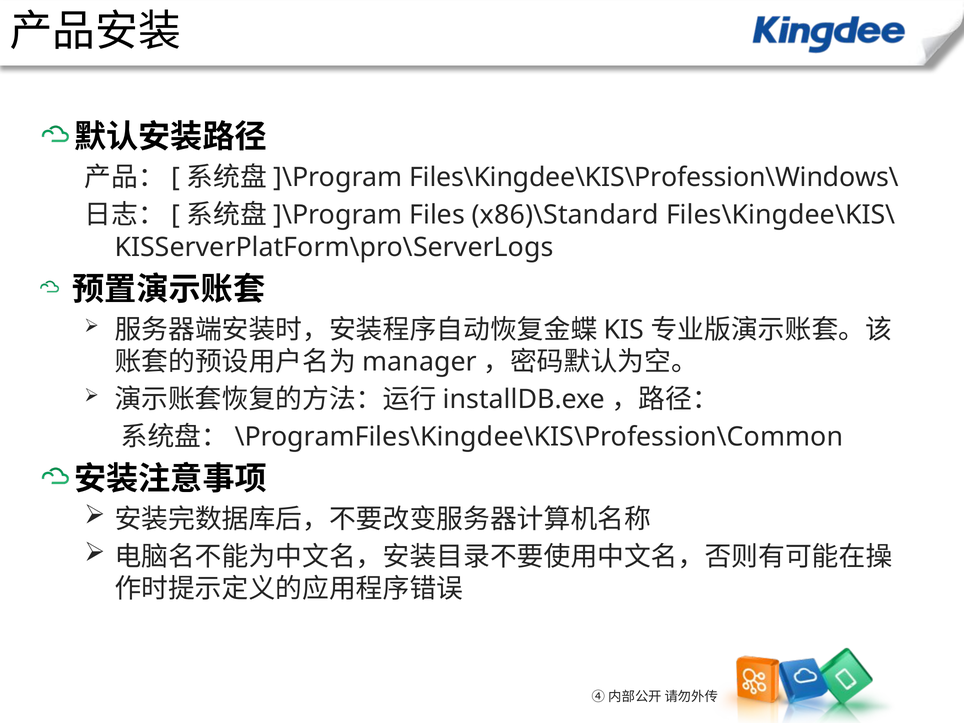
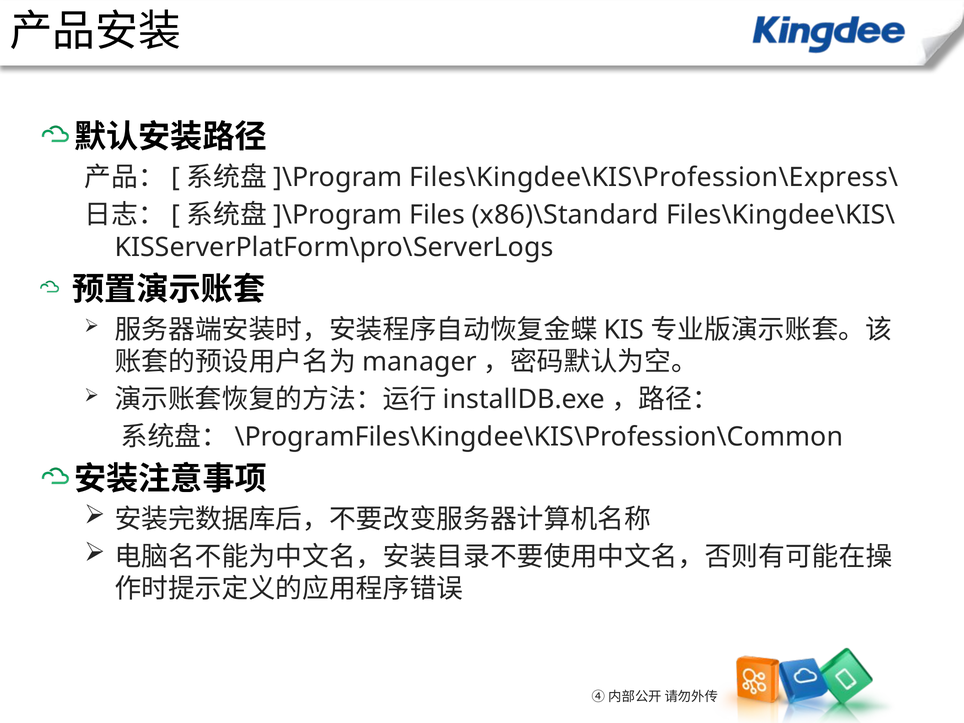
Files\Kingdee\KIS\Profession\Windows\: Files\Kingdee\KIS\Profession\Windows\ -> Files\Kingdee\KIS\Profession\Express\
